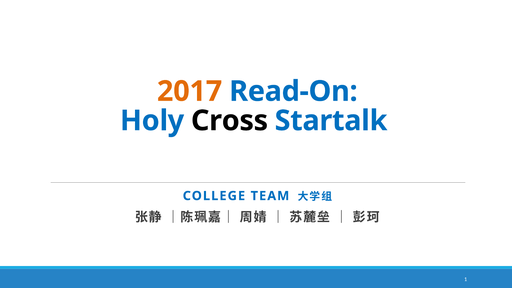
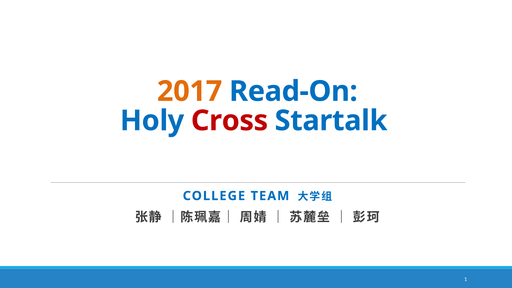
Cross colour: black -> red
